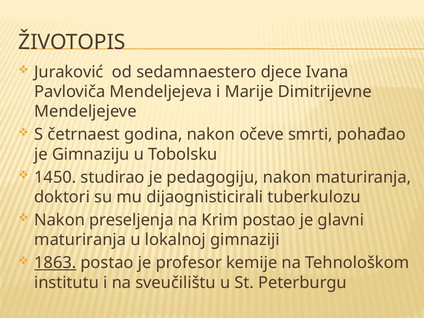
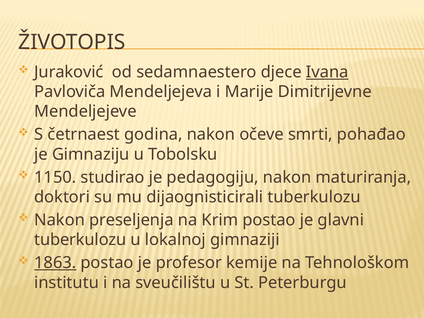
Ivana underline: none -> present
1450: 1450 -> 1150
maturiranja at (80, 240): maturiranja -> tuberkulozu
